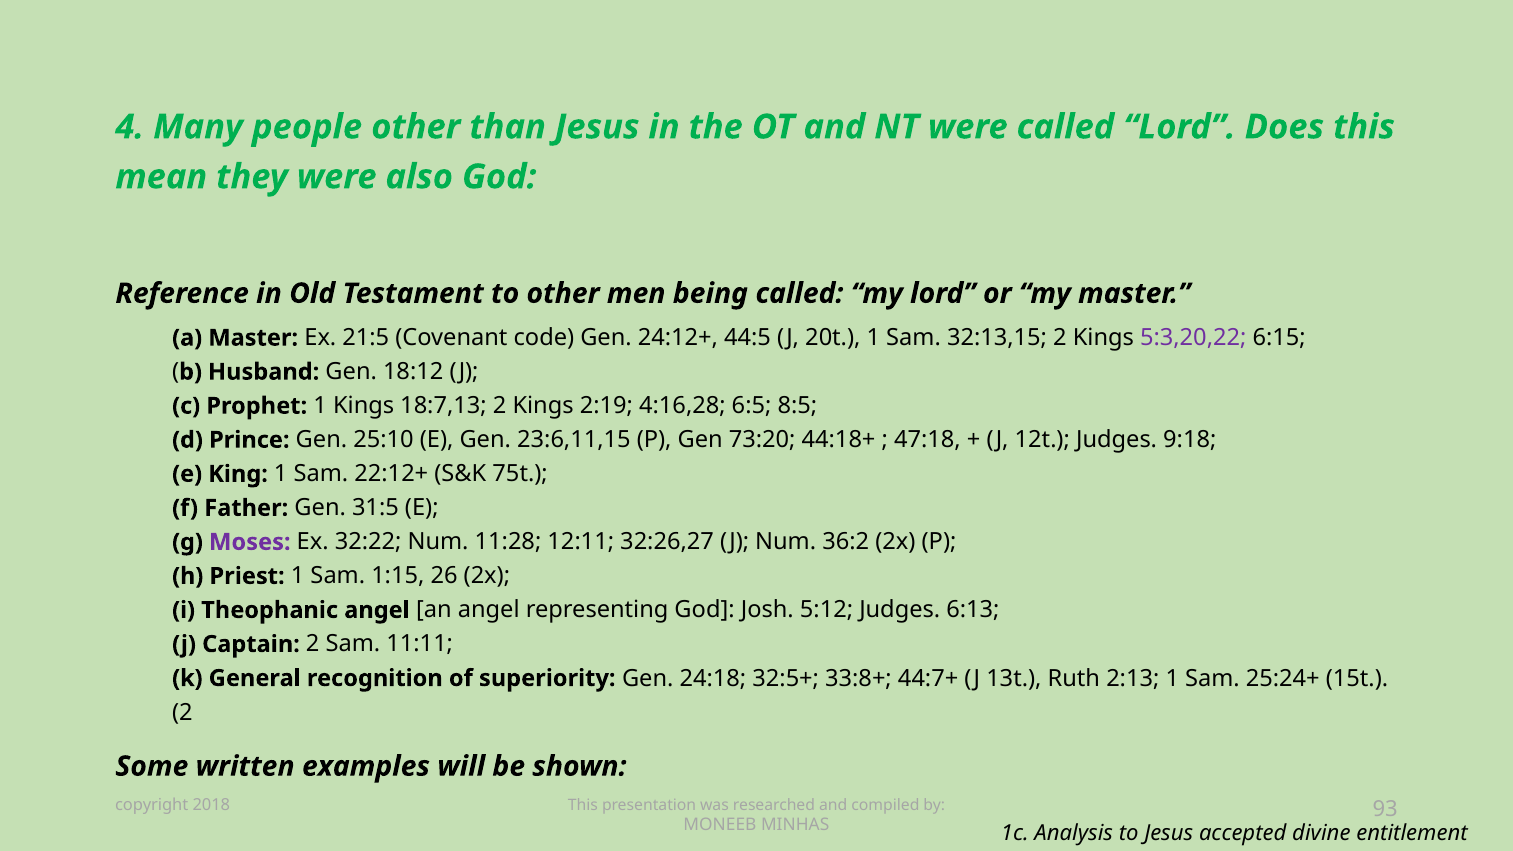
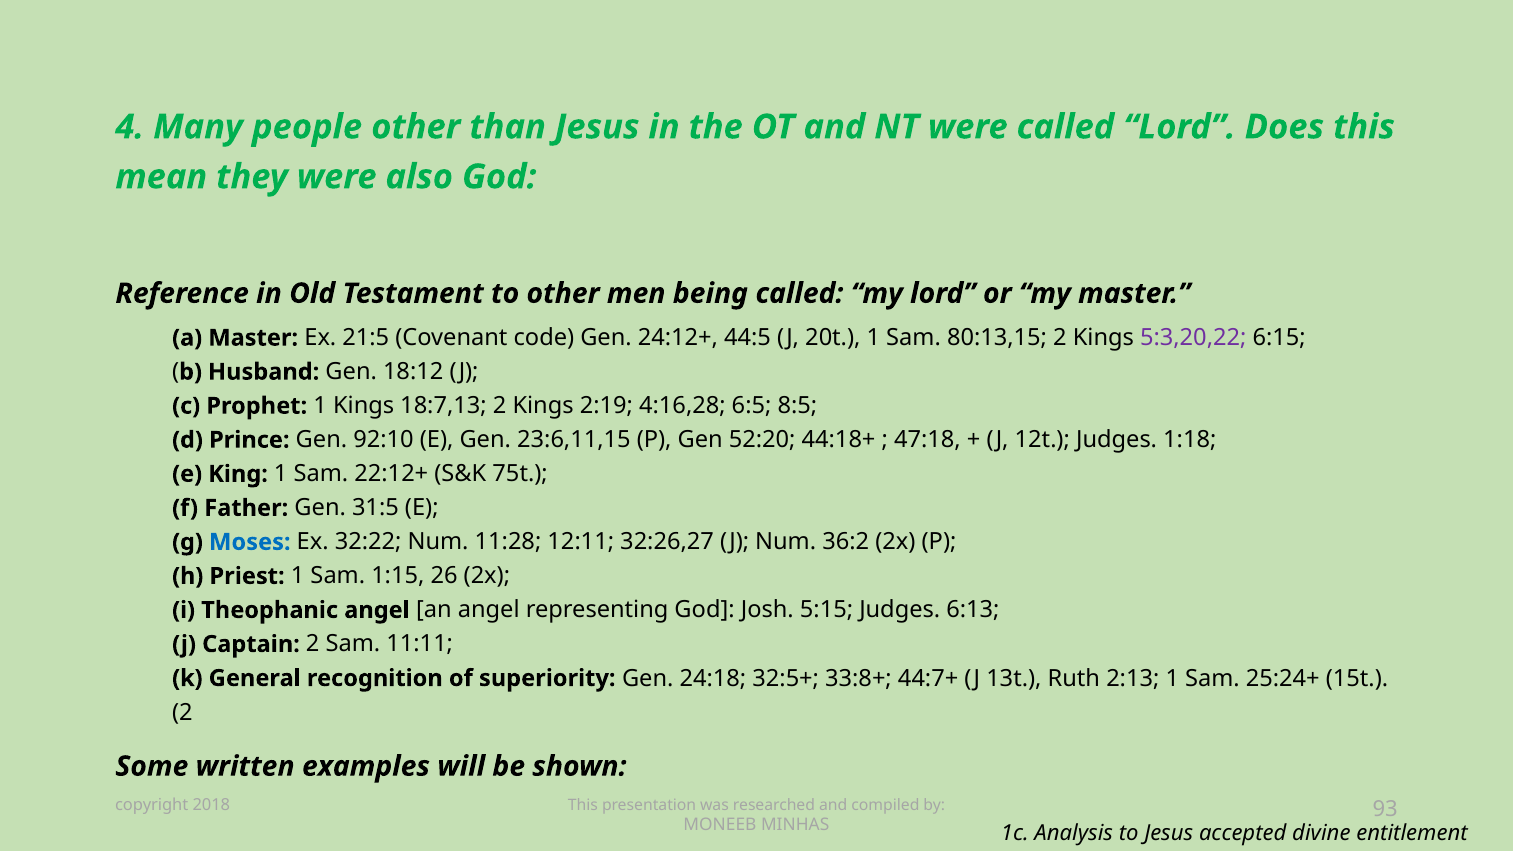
32:13,15: 32:13,15 -> 80:13,15
25:10: 25:10 -> 92:10
73:20: 73:20 -> 52:20
9:18: 9:18 -> 1:18
Moses colour: purple -> blue
5:12: 5:12 -> 5:15
